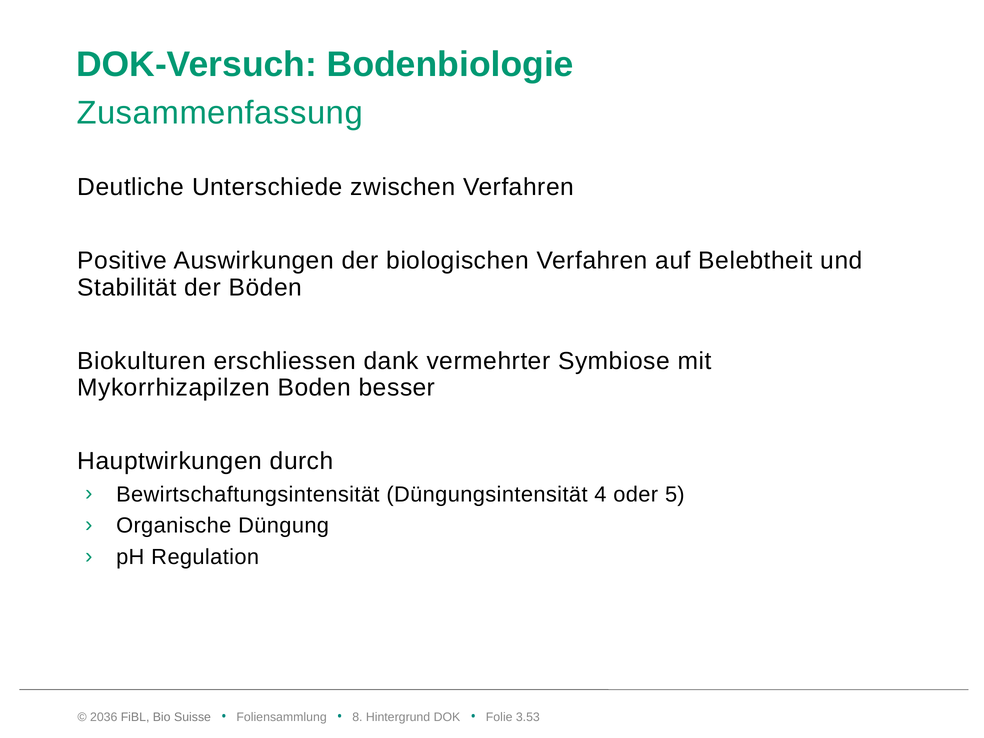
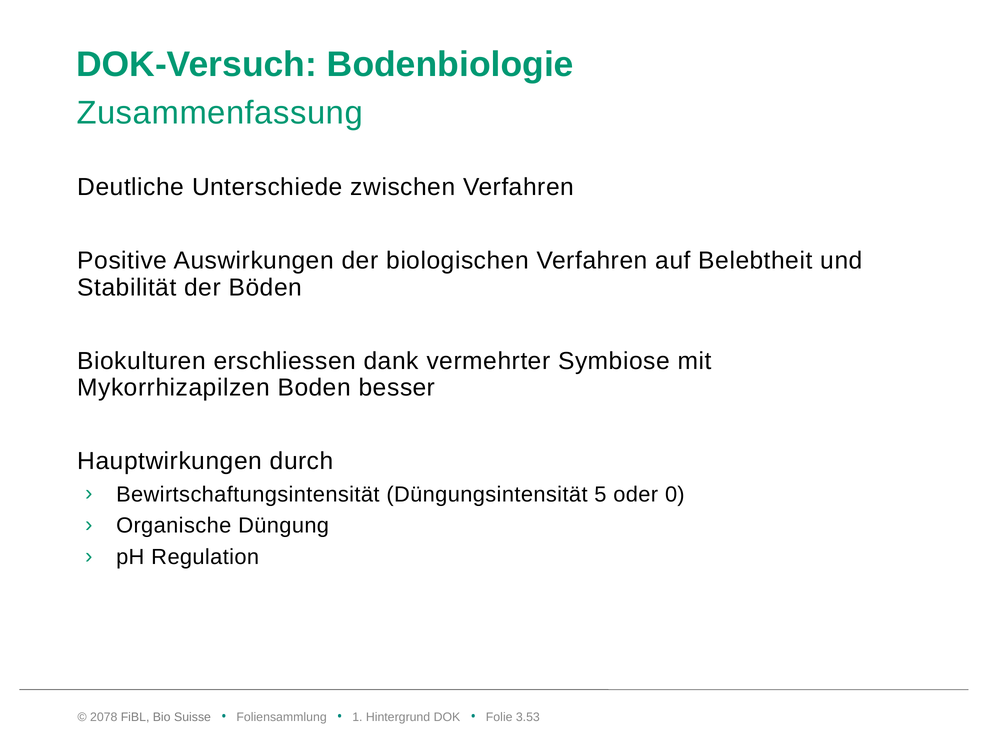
4: 4 -> 5
5: 5 -> 0
2036: 2036 -> 2078
8: 8 -> 1
